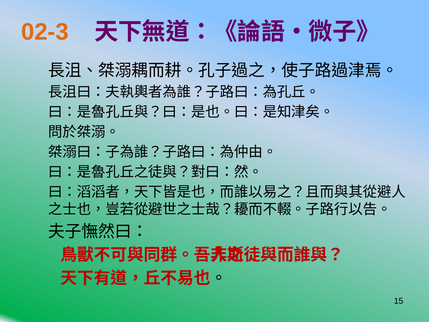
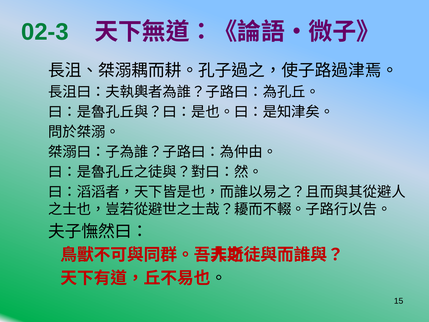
02-3 colour: orange -> green
